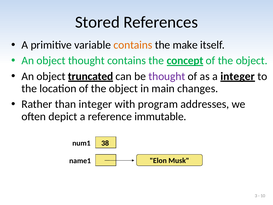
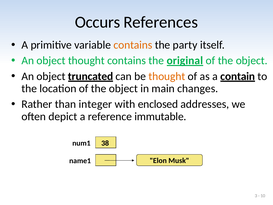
Stored: Stored -> Occurs
make: make -> party
concept: concept -> original
thought at (167, 76) colour: purple -> orange
a integer: integer -> contain
program: program -> enclosed
